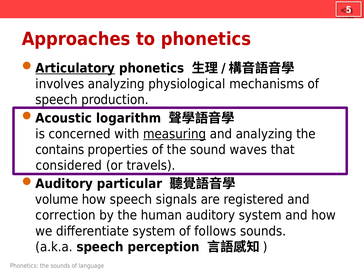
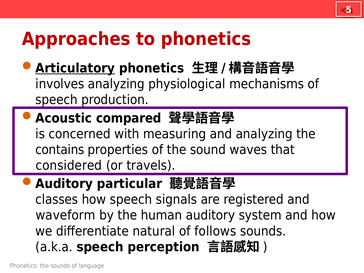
logarithm: logarithm -> compared
measuring underline: present -> none
volume: volume -> classes
correction: correction -> waveform
differentiate system: system -> natural
